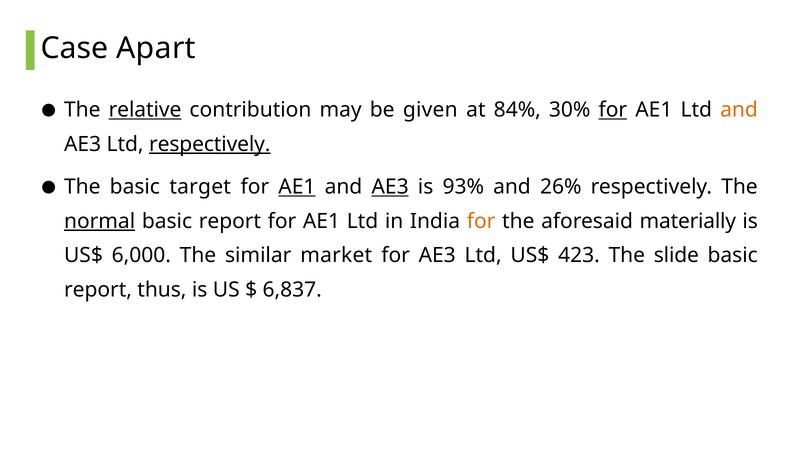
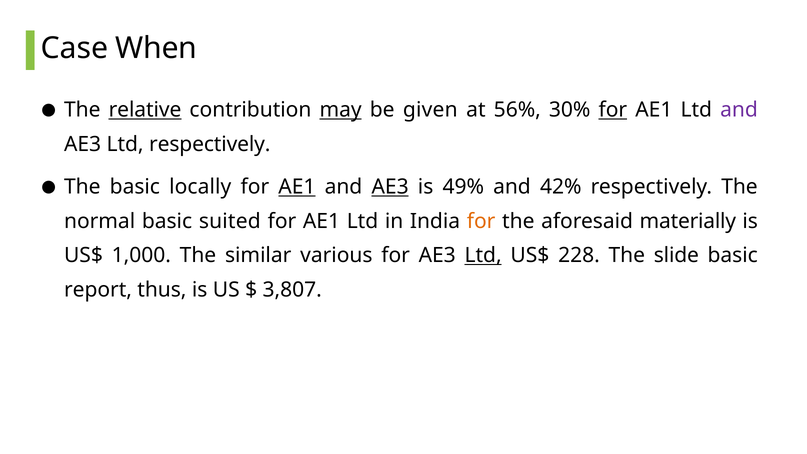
Apart: Apart -> When
may underline: none -> present
84%: 84% -> 56%
and at (739, 110) colour: orange -> purple
respectively at (210, 144) underline: present -> none
target: target -> locally
93%: 93% -> 49%
26%: 26% -> 42%
normal underline: present -> none
report at (230, 221): report -> suited
6,000: 6,000 -> 1,000
market: market -> various
Ltd at (483, 255) underline: none -> present
423: 423 -> 228
6,837: 6,837 -> 3,807
